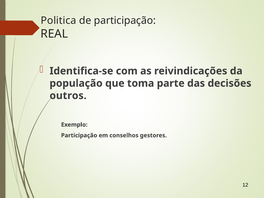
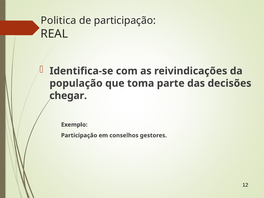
outros: outros -> chegar
